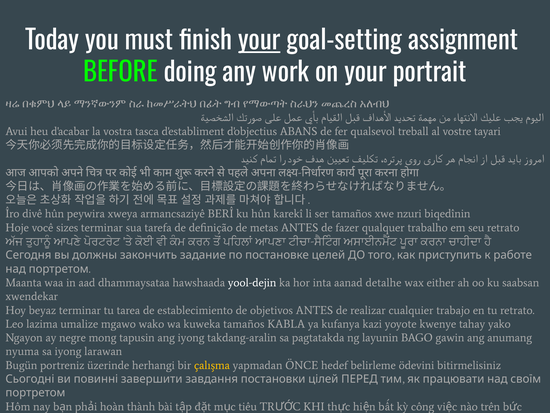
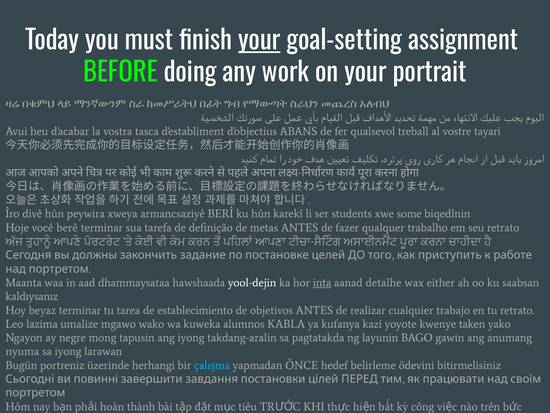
ser tamaños: tamaños -> students
nzuri: nzuri -> some
sizes: sizes -> berê
inta underline: none -> present
xwendekar: xwendekar -> kaldıysanız
kuweka tamaños: tamaños -> alumnos
tahay: tahay -> taken
çalışma colour: yellow -> light blue
